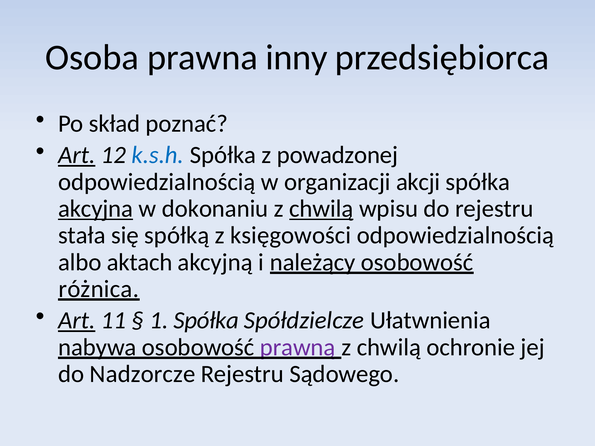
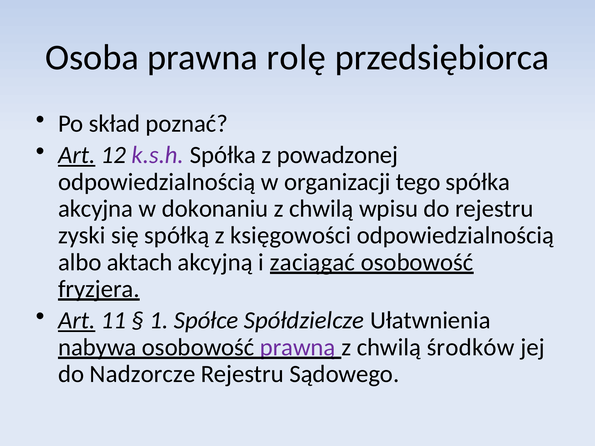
inny: inny -> rolę
k.s.h colour: blue -> purple
akcji: akcji -> tego
akcyjna underline: present -> none
chwilą at (321, 209) underline: present -> none
stała: stała -> zyski
należący: należący -> zaciągać
różnica: różnica -> fryzjera
1 Spółka: Spółka -> Spółce
ochronie: ochronie -> środków
